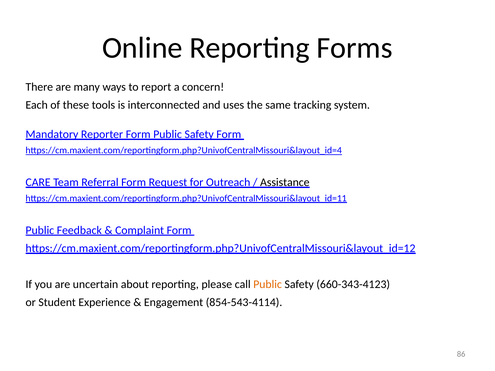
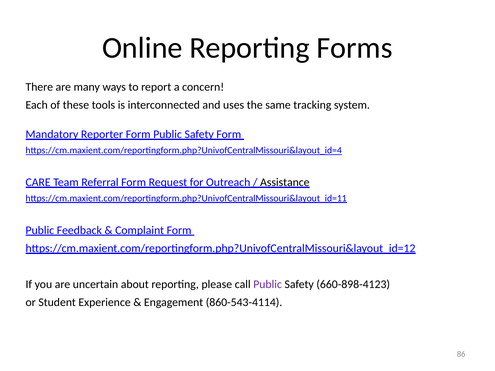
Public at (268, 284) colour: orange -> purple
660-343-4123: 660-343-4123 -> 660-898-4123
854-543-4114: 854-543-4114 -> 860-543-4114
